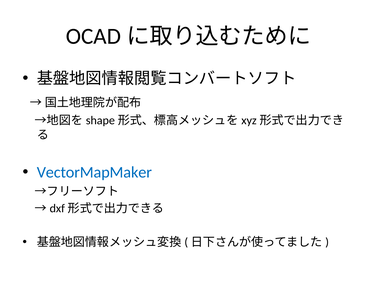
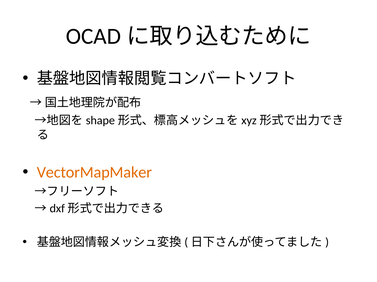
VectorMapMaker colour: blue -> orange
